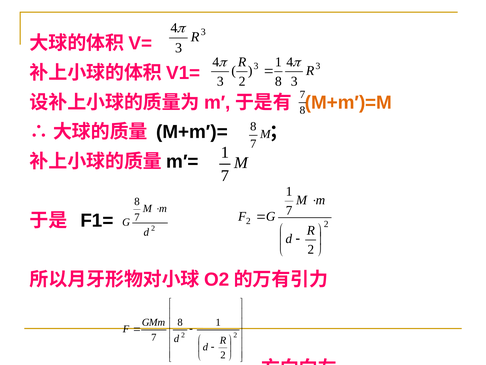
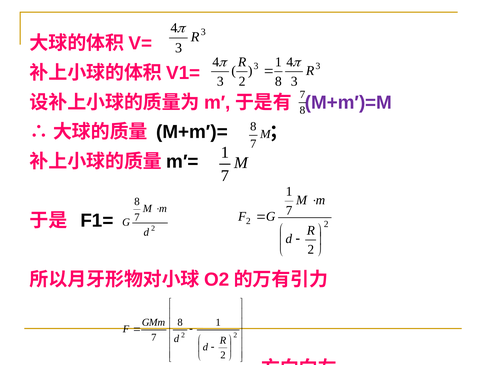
M+m′)=M colour: orange -> purple
